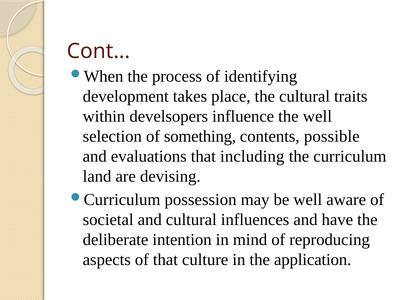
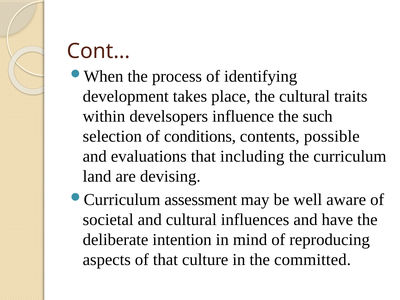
the well: well -> such
something: something -> conditions
possession: possession -> assessment
application: application -> committed
